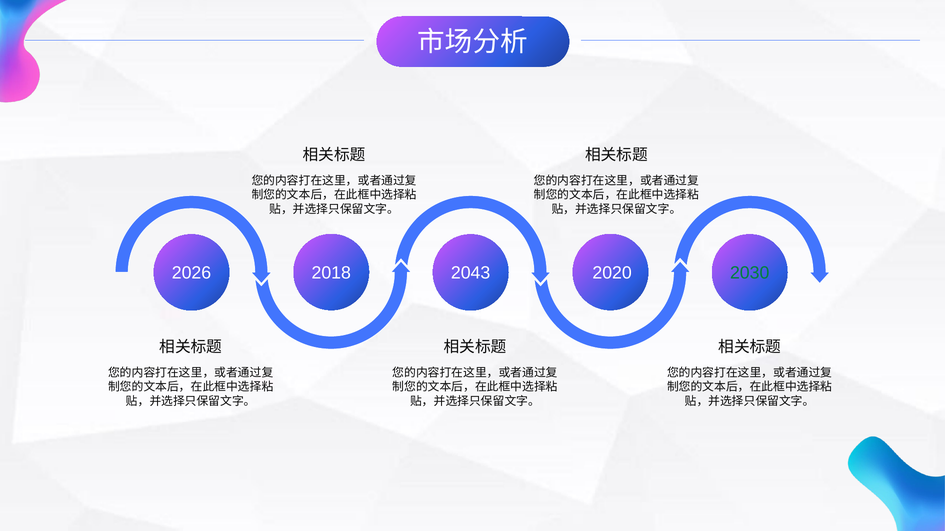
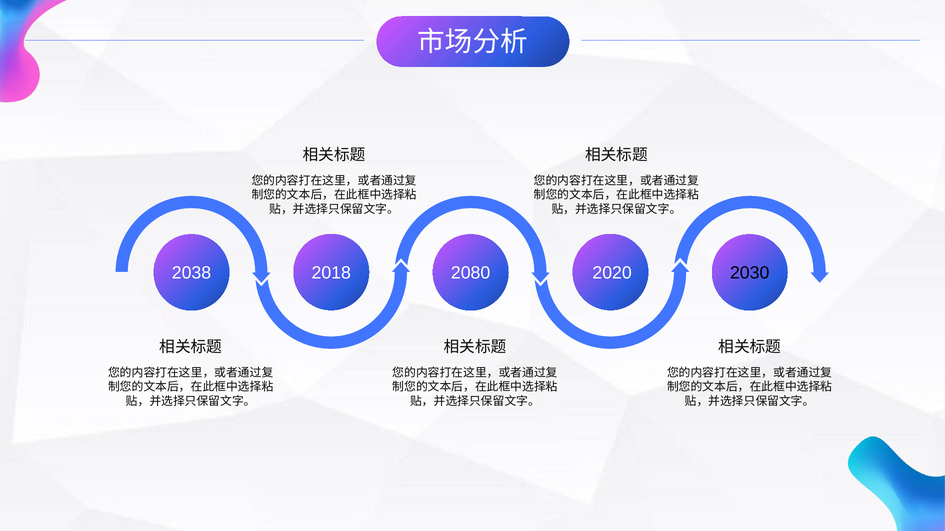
2026: 2026 -> 2038
2043: 2043 -> 2080
2030 colour: green -> black
